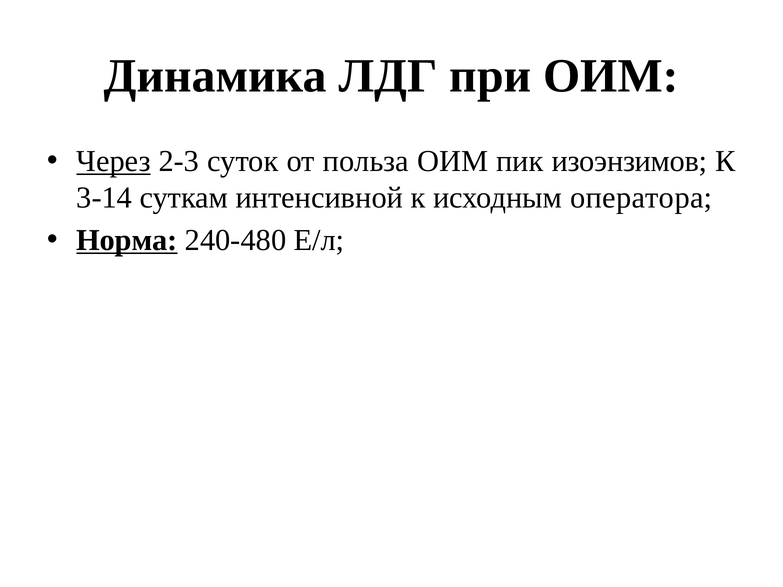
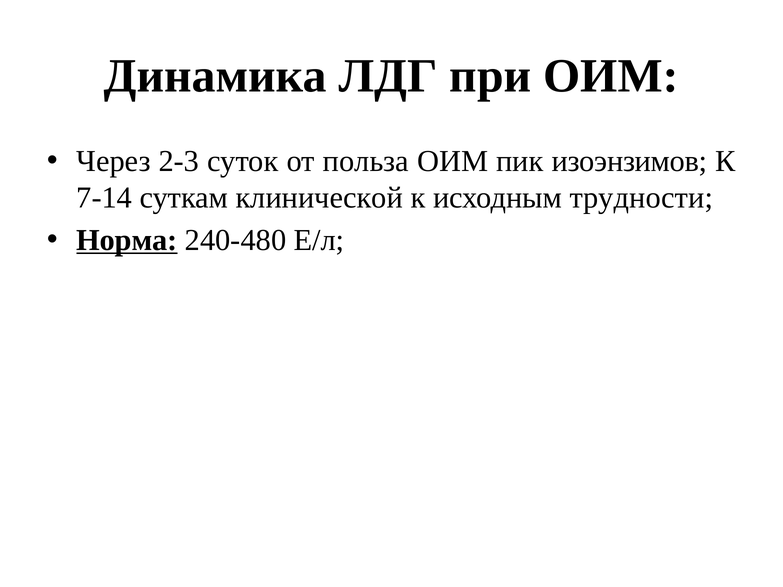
Через underline: present -> none
3-14: 3-14 -> 7-14
интенсивной: интенсивной -> клинической
оператора: оператора -> трудности
